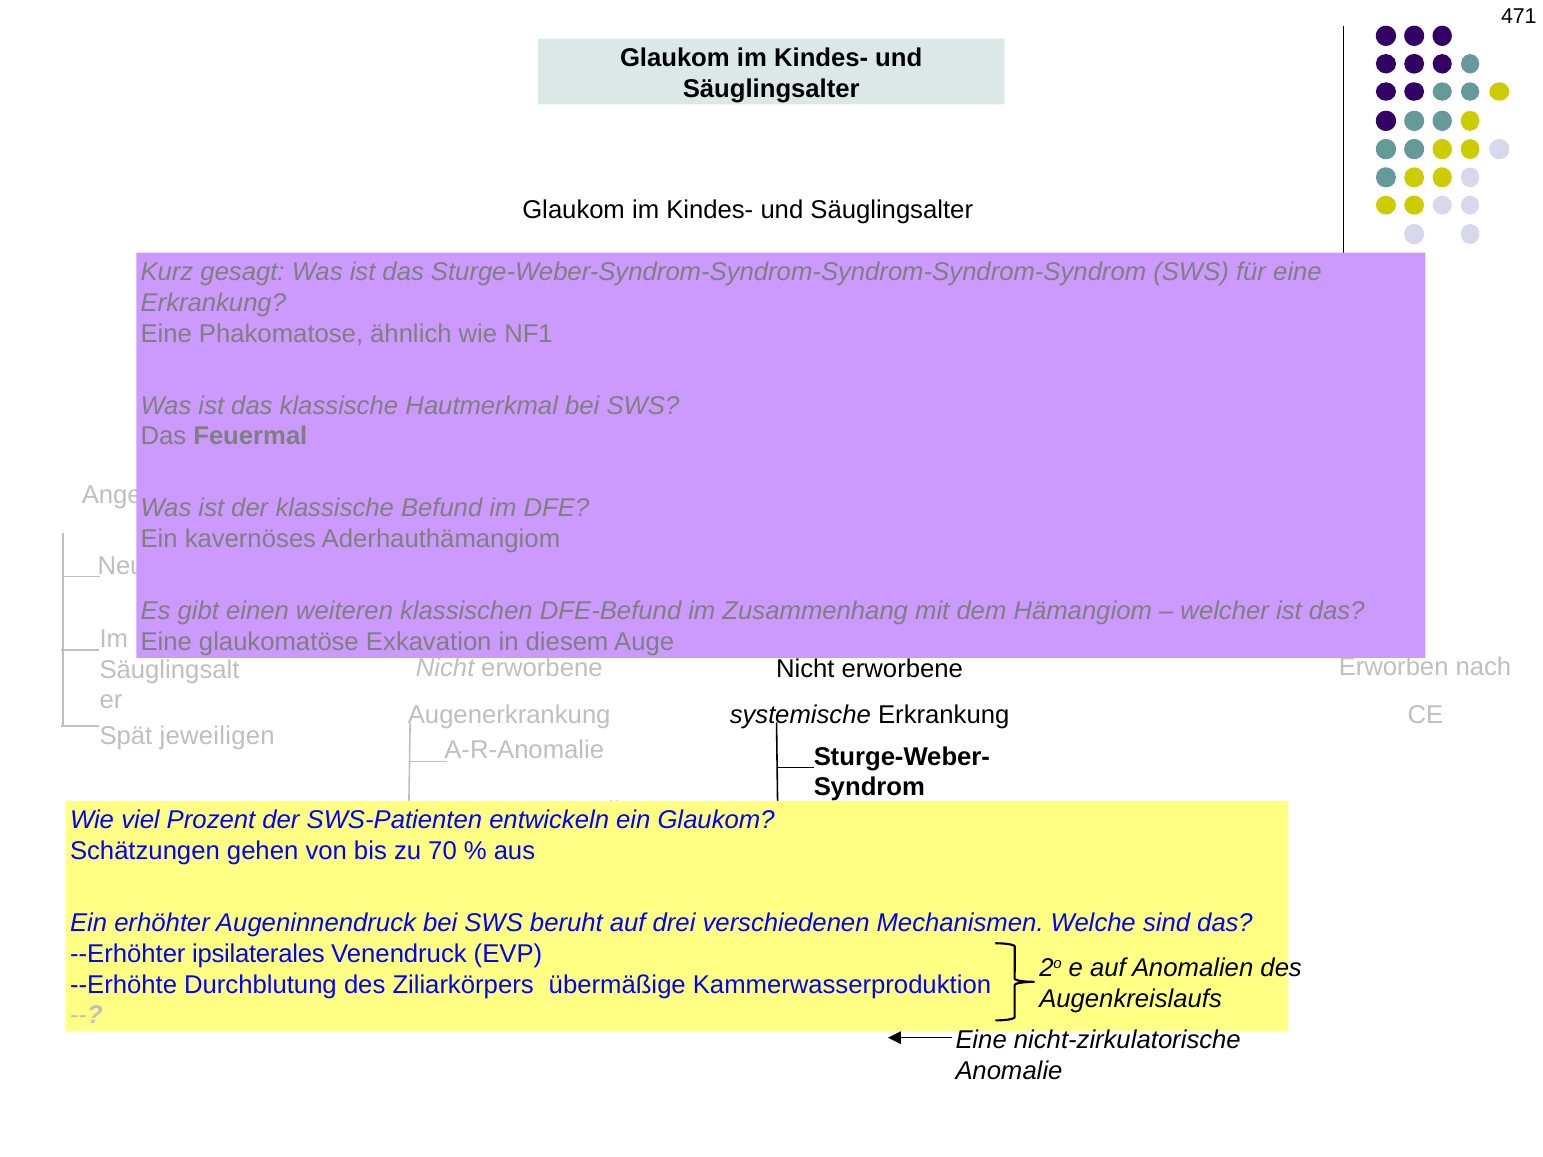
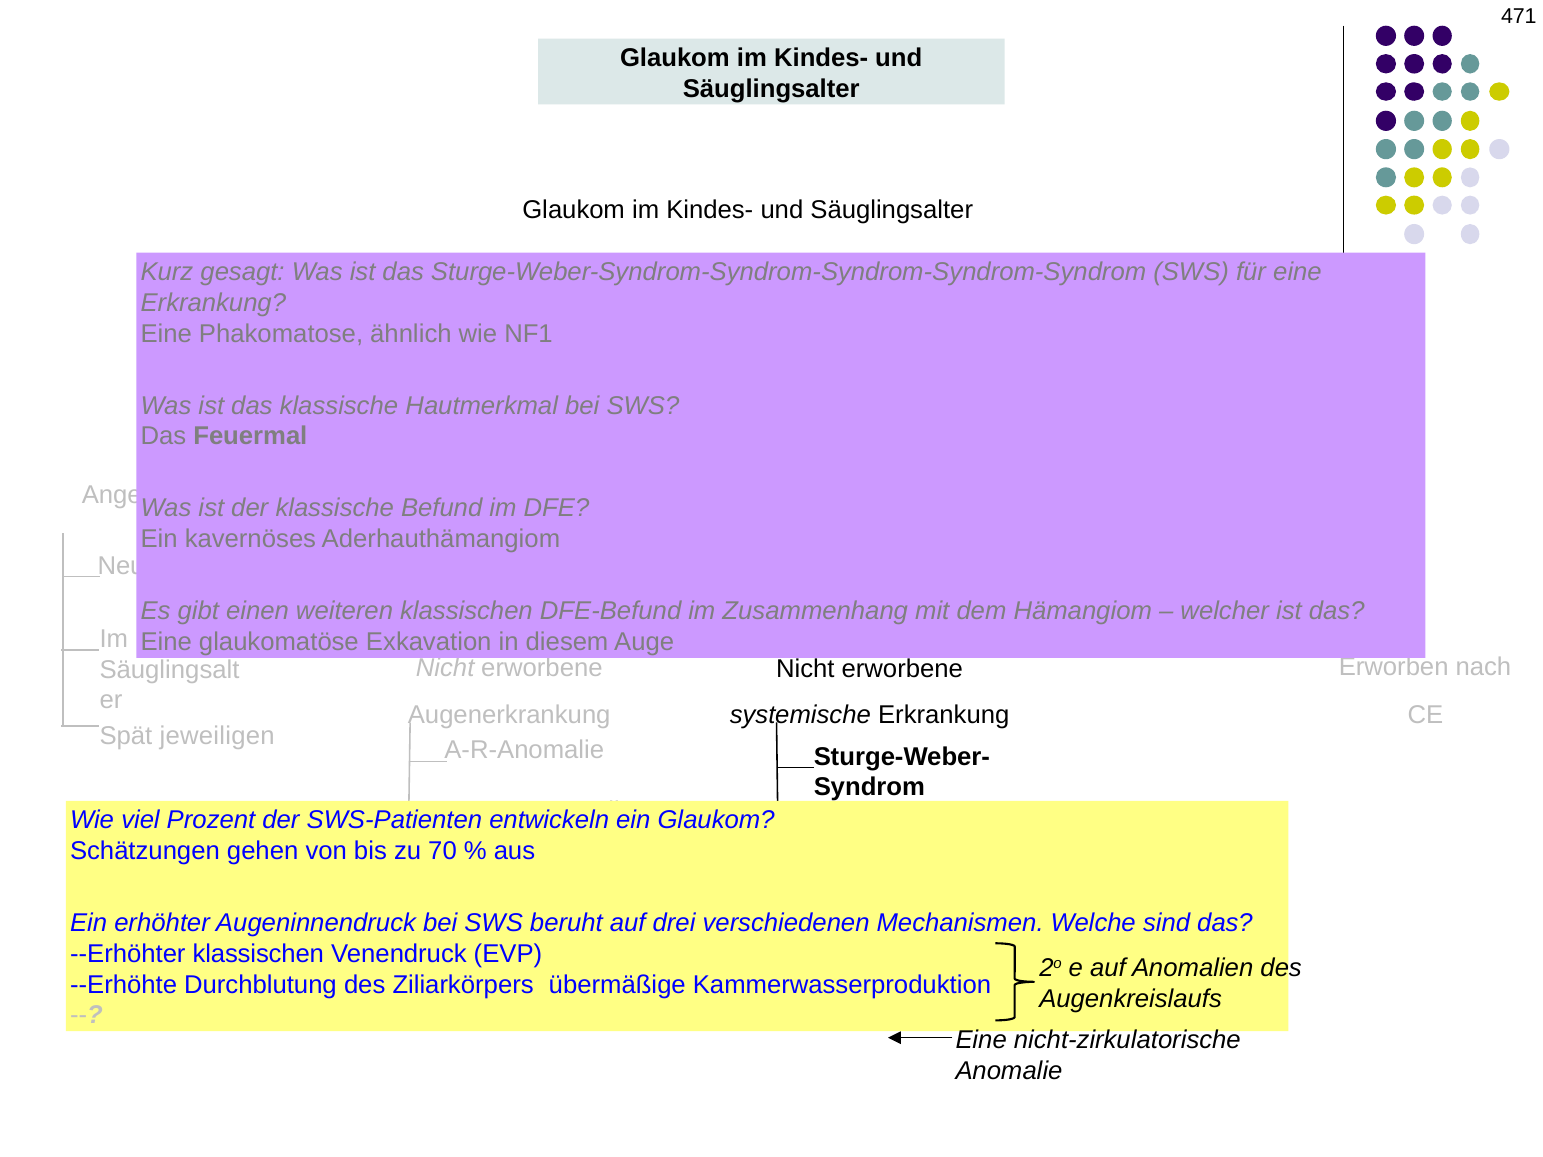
--Erhöhter ipsilaterales: ipsilaterales -> klassischen
